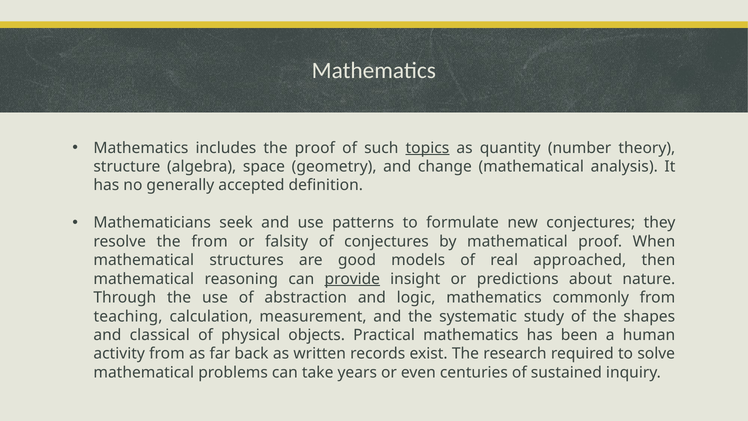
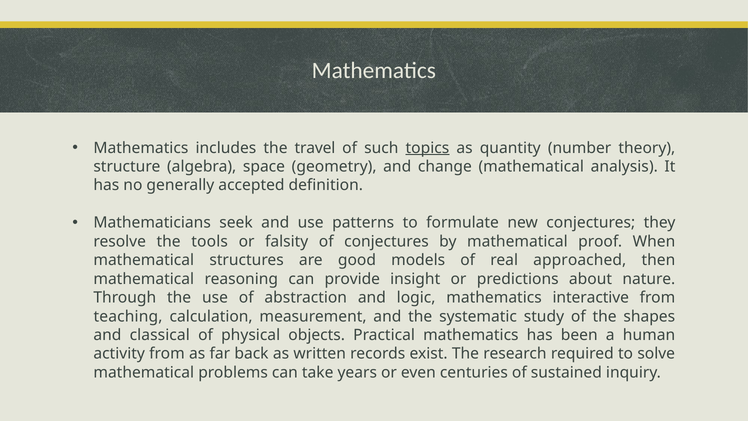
the proof: proof -> travel
the from: from -> tools
provide underline: present -> none
commonly: commonly -> interactive
